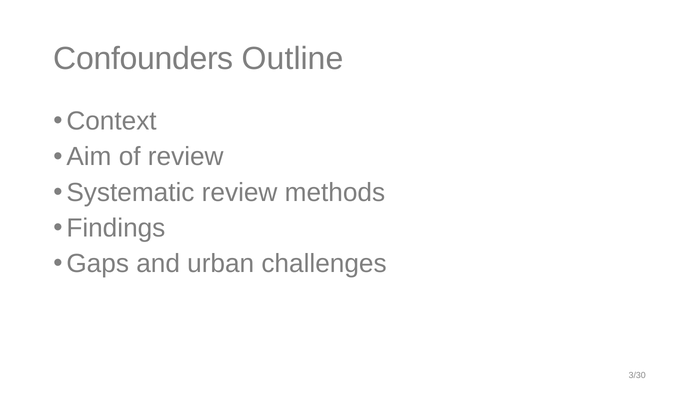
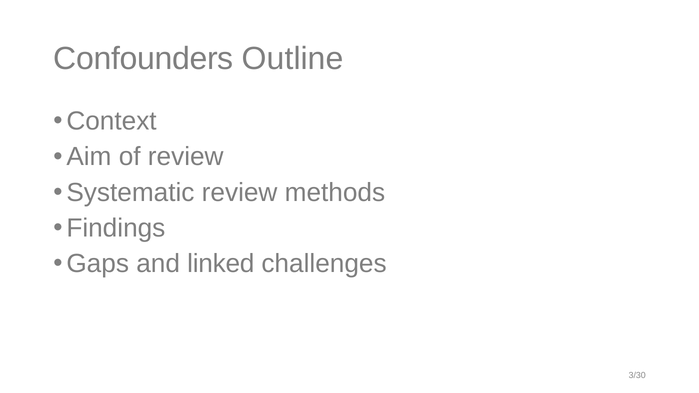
urban: urban -> linked
